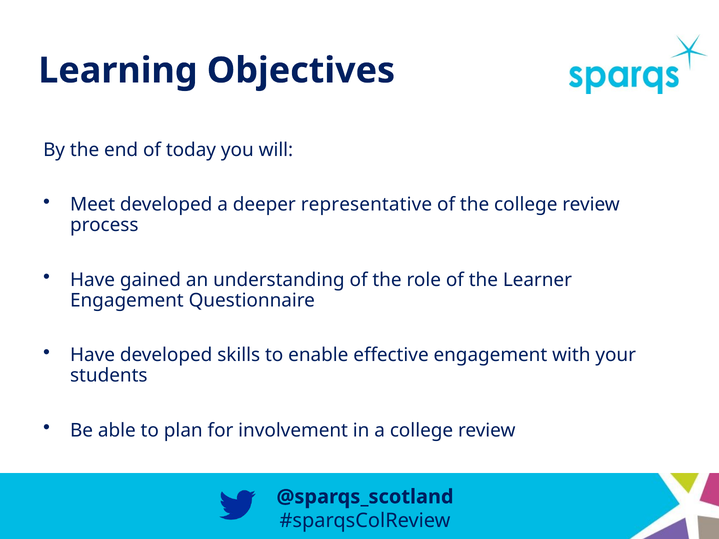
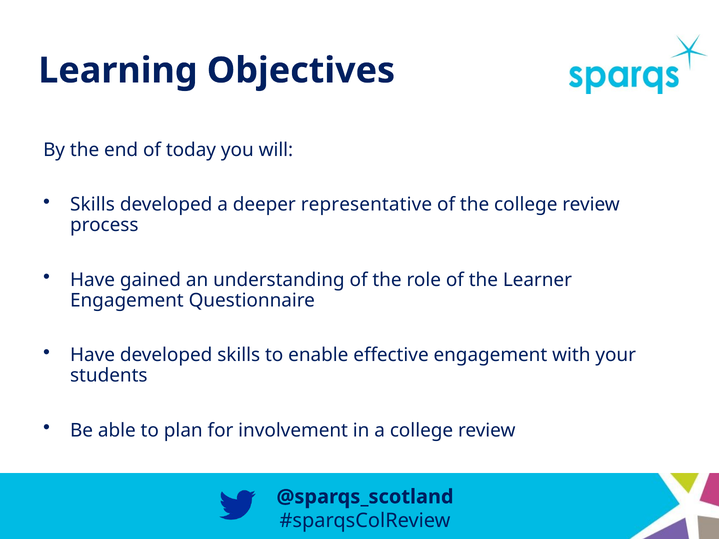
Meet at (93, 205): Meet -> Skills
